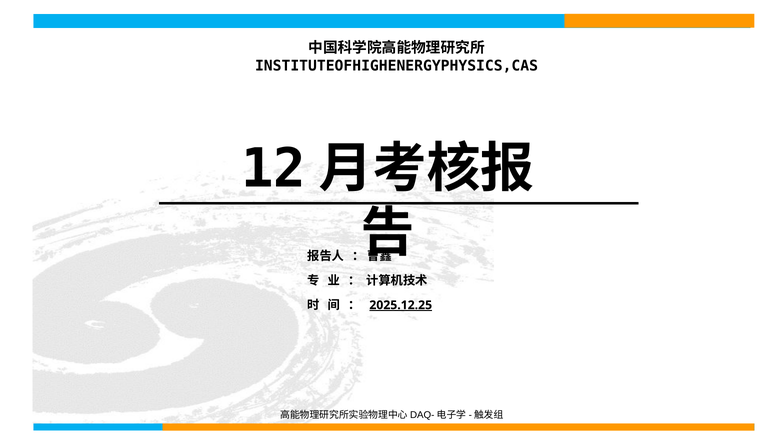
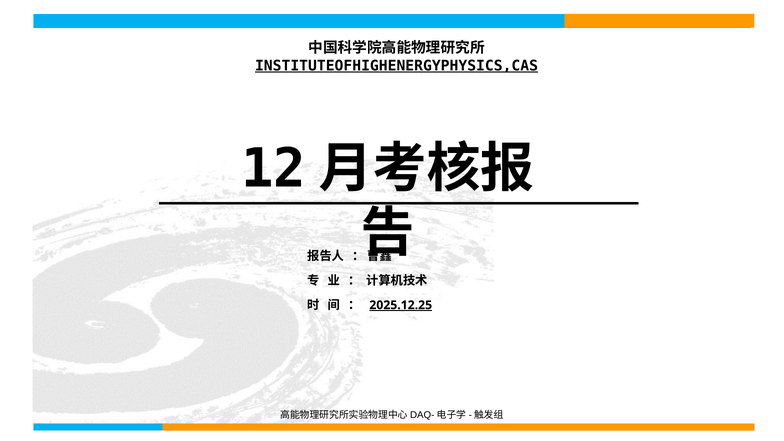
INSTITUTEOFHIGHENERGYPHYSICS,CAS underline: none -> present
